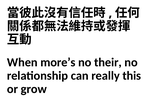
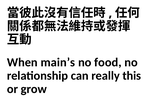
more’s: more’s -> main’s
their: their -> food
